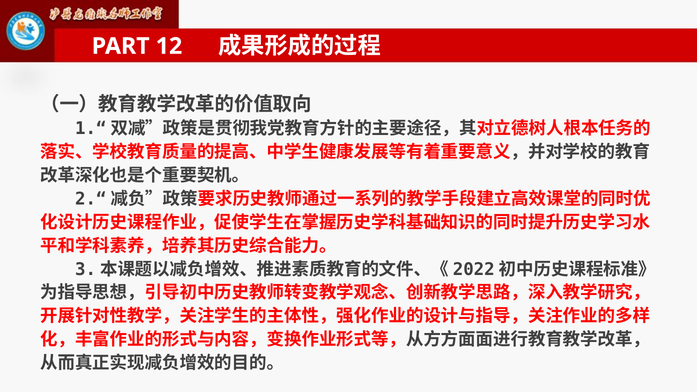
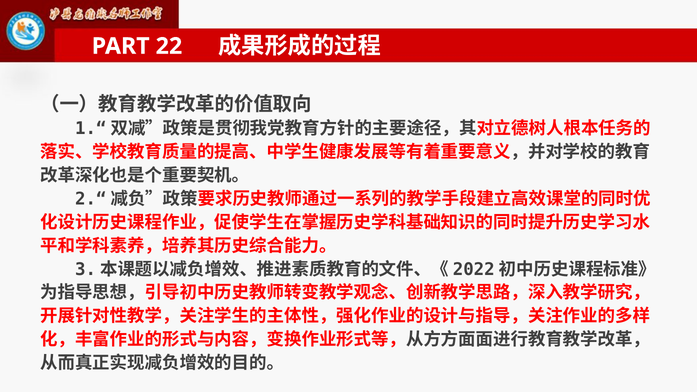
12: 12 -> 22
